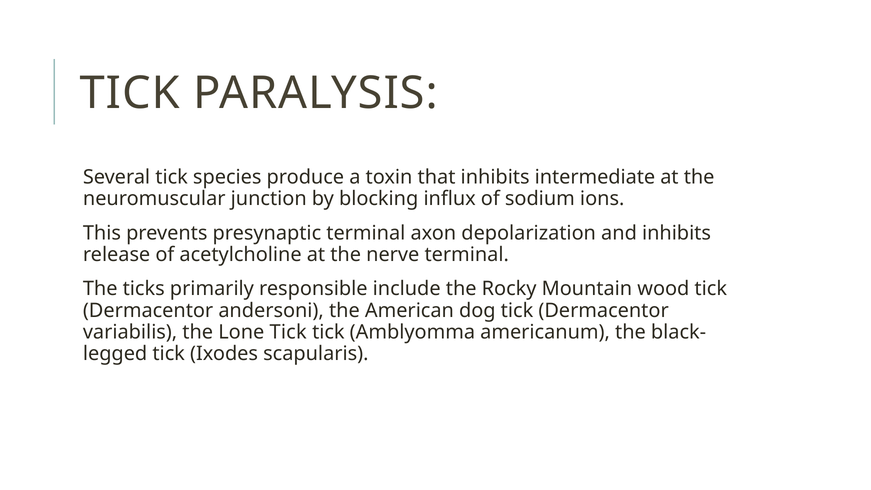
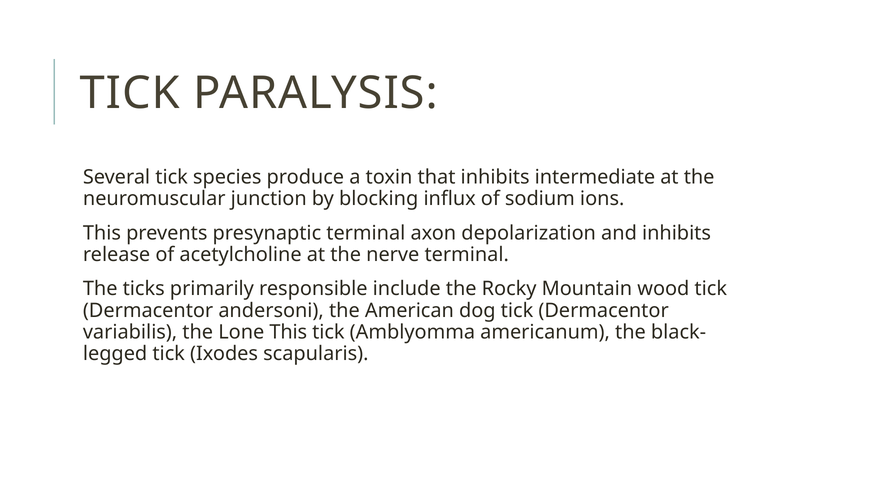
Lone Tick: Tick -> This
